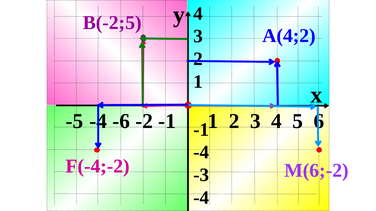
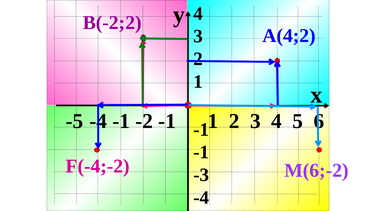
В(-2;5: В(-2;5 -> В(-2;2
-6 at (121, 121): -6 -> -1
-4 at (201, 153): -4 -> -1
